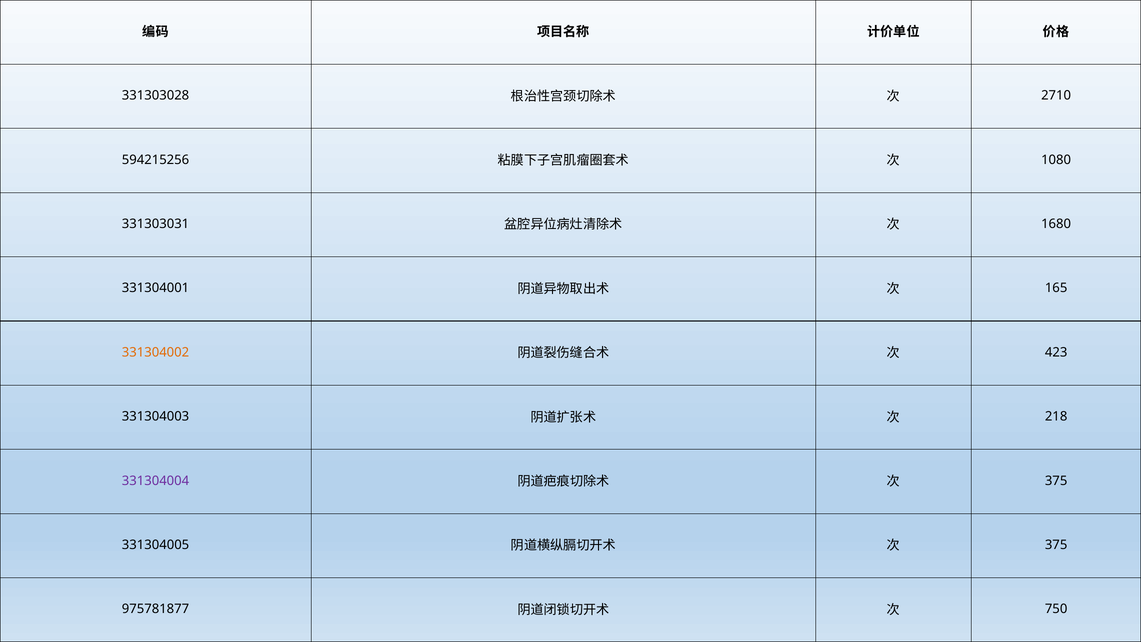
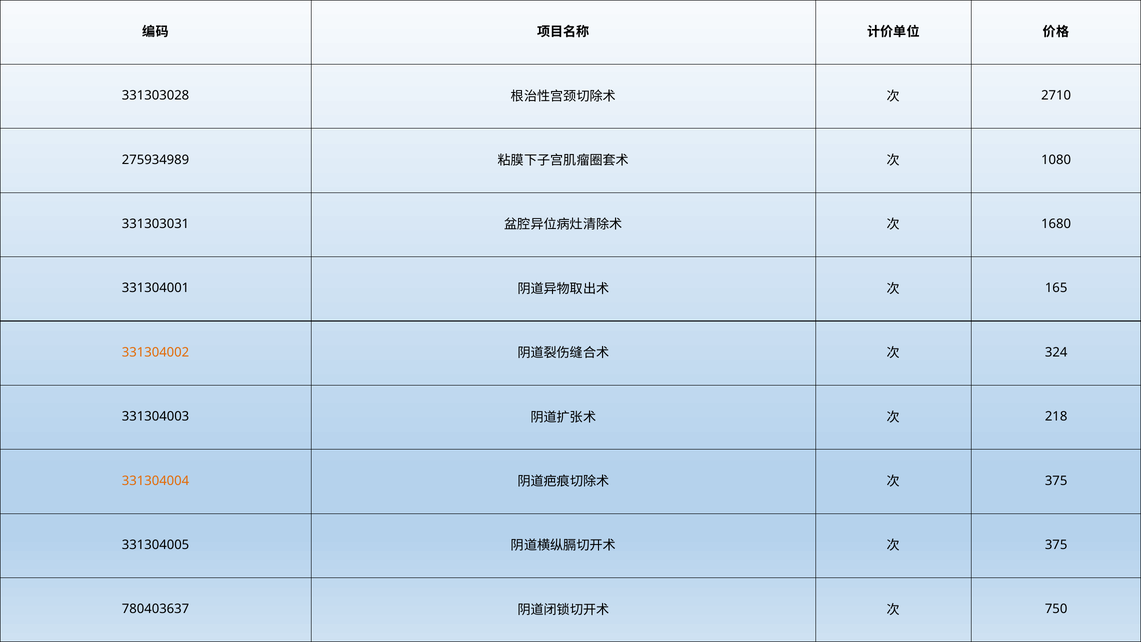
594215256: 594215256 -> 275934989
423: 423 -> 324
331304004 colour: purple -> orange
975781877: 975781877 -> 780403637
